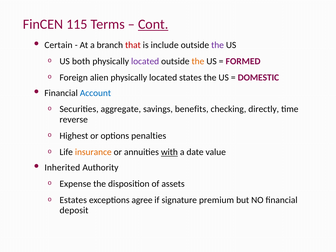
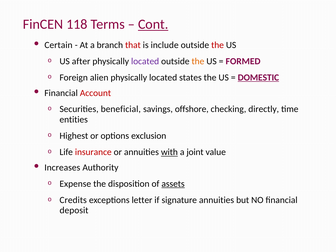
115: 115 -> 118
the at (218, 45) colour: purple -> red
both: both -> after
DOMESTIC underline: none -> present
Account colour: blue -> red
aggregate: aggregate -> beneficial
benefits: benefits -> offshore
reverse: reverse -> entities
penalties: penalties -> exclusion
insurance colour: orange -> red
date: date -> joint
Inherited: Inherited -> Increases
assets underline: none -> present
Estates: Estates -> Credits
agree: agree -> letter
signature premium: premium -> annuities
